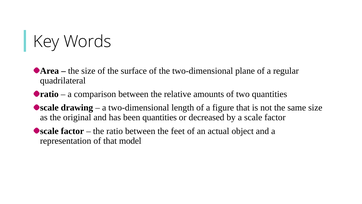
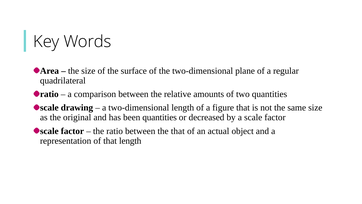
the feet: feet -> that
that model: model -> length
